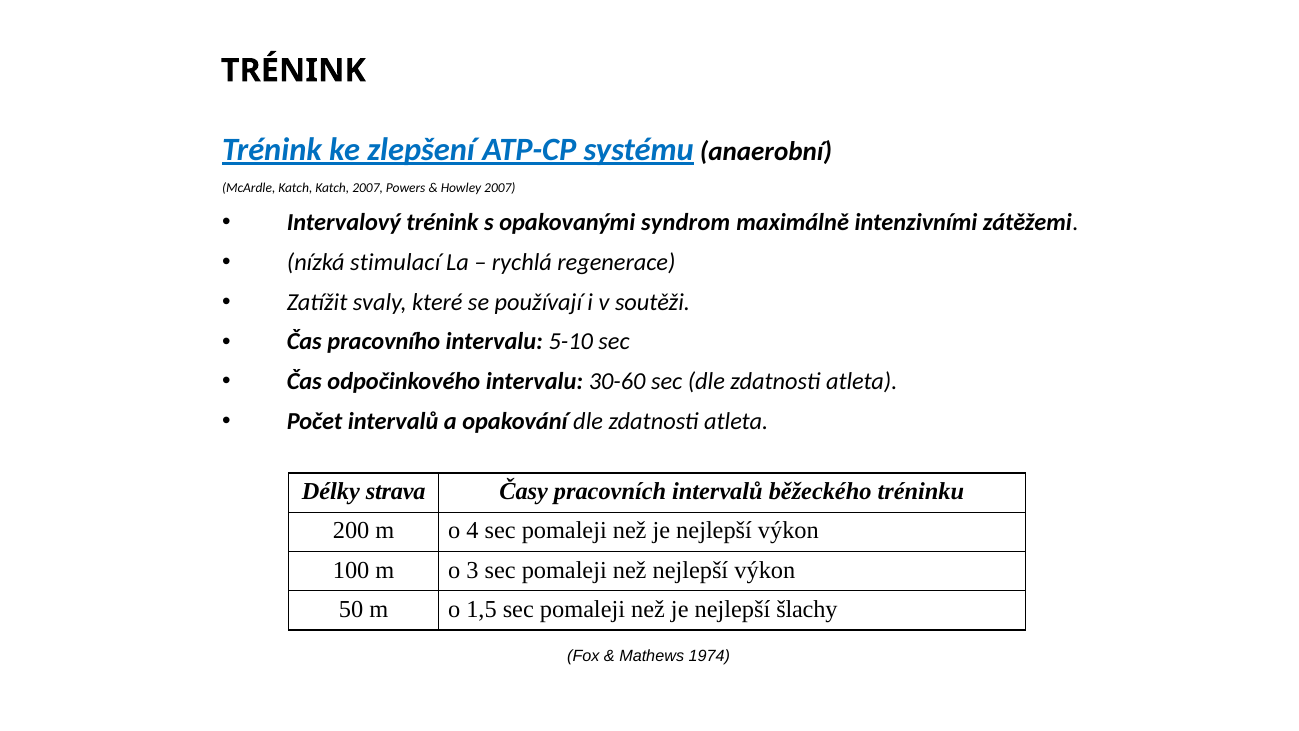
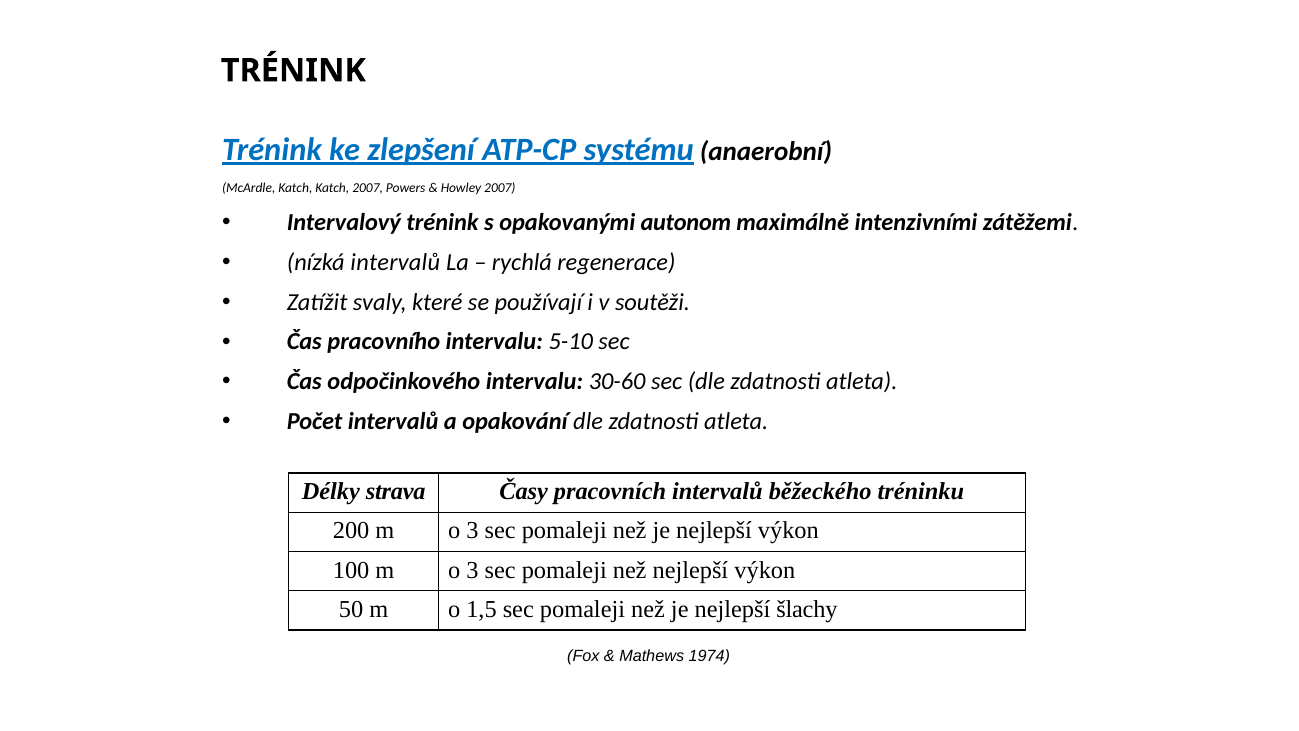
syndrom: syndrom -> autonom
nízká stimulací: stimulací -> intervalů
200 m o 4: 4 -> 3
